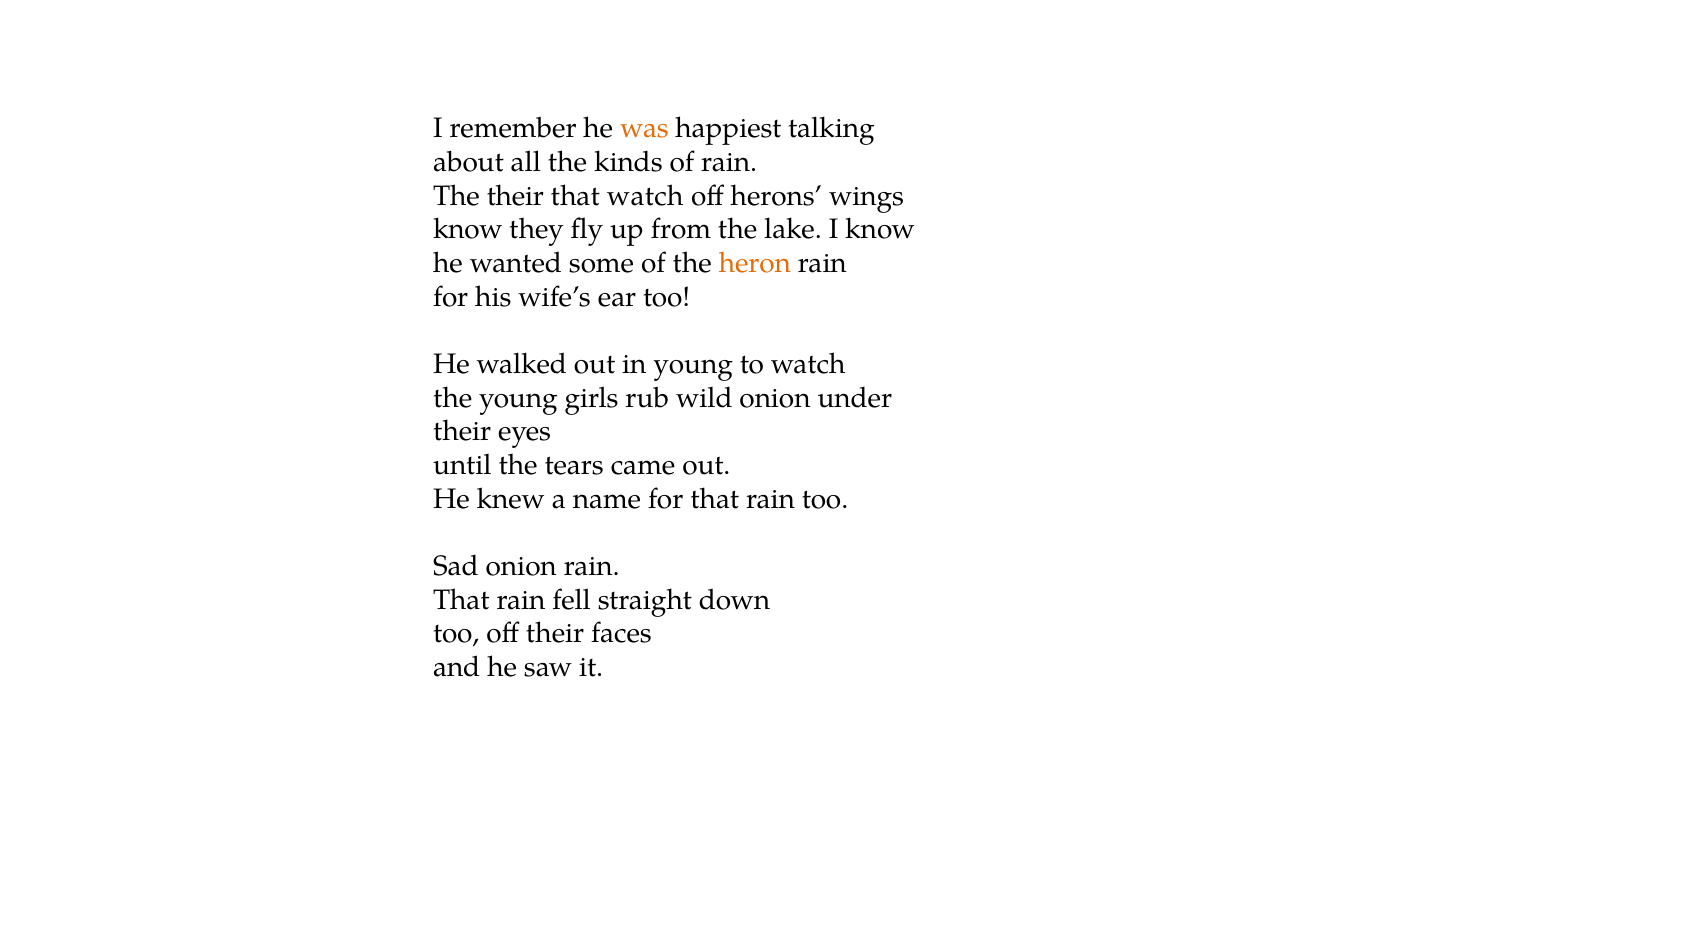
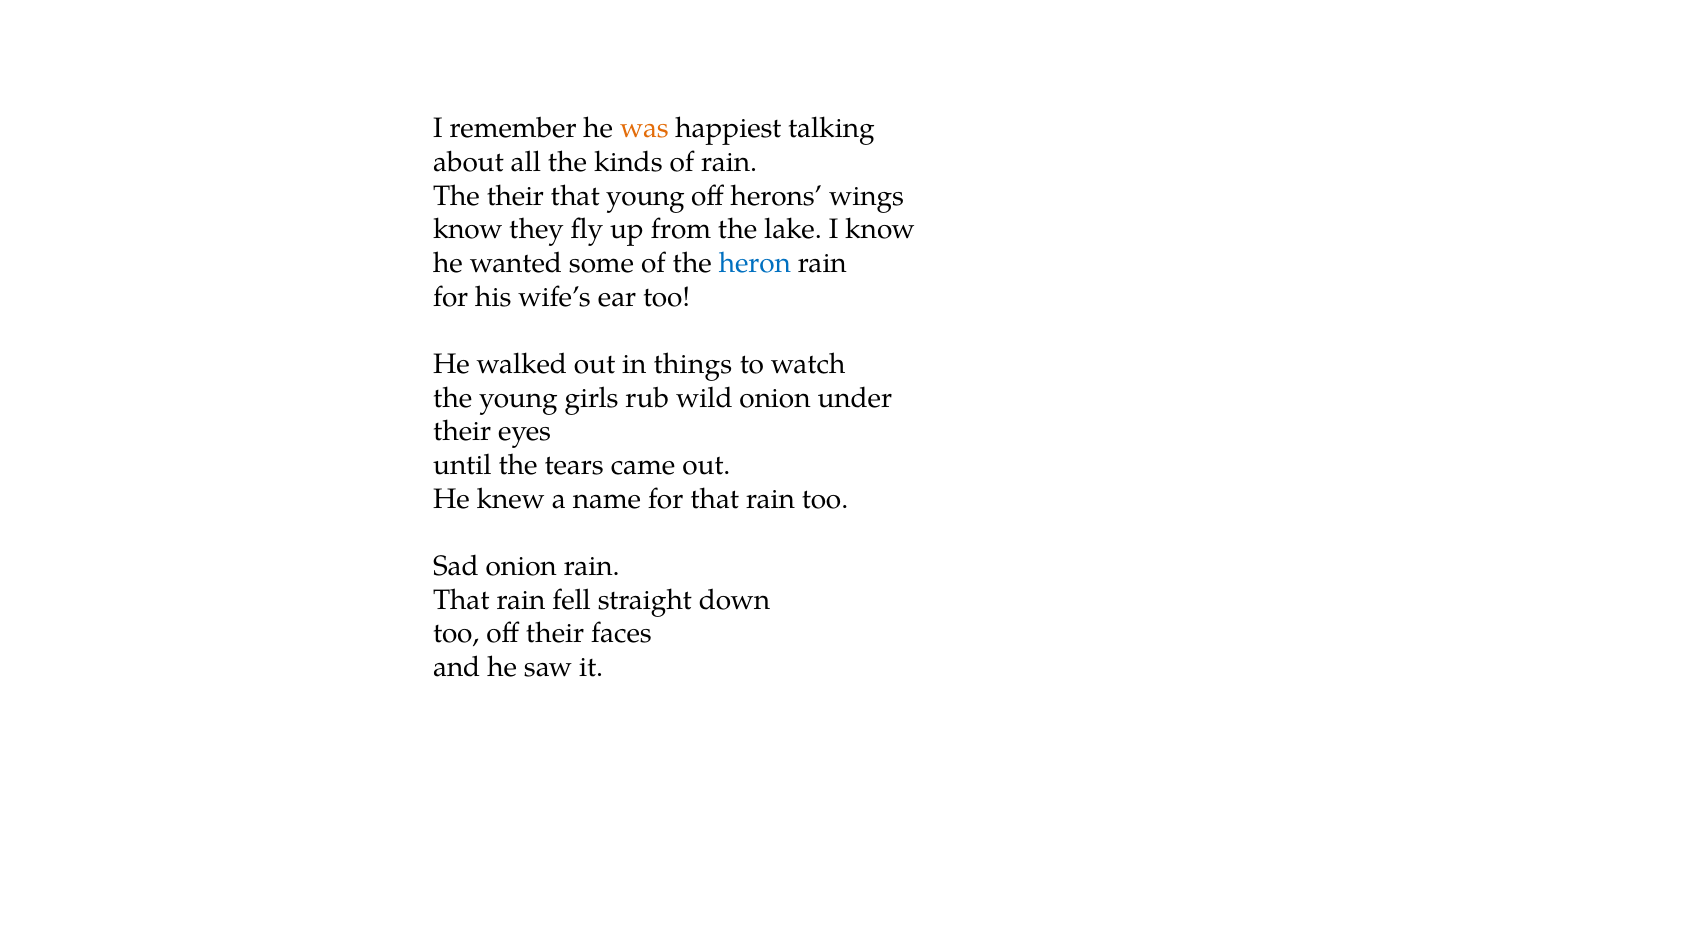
that watch: watch -> young
heron colour: orange -> blue
in young: young -> things
